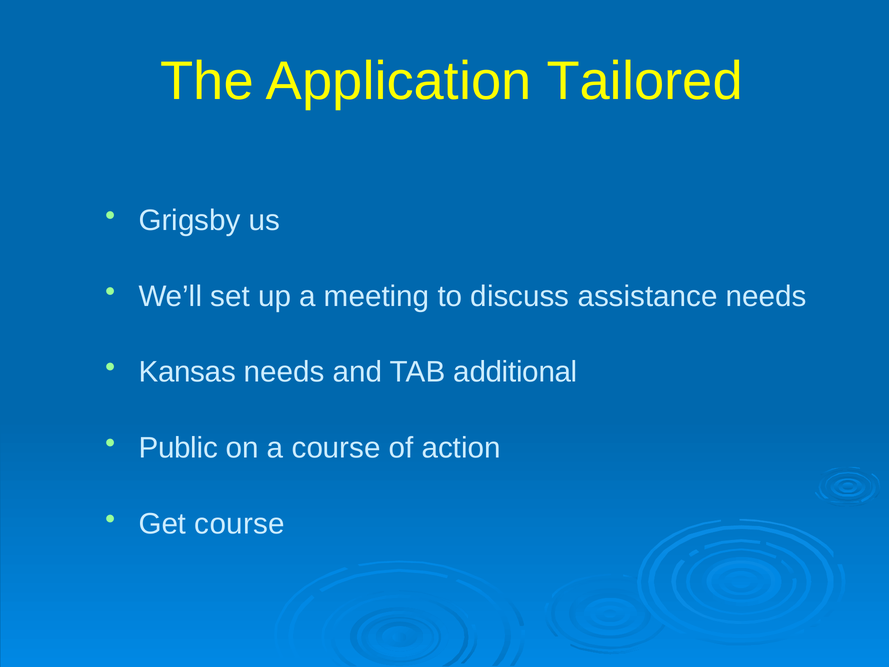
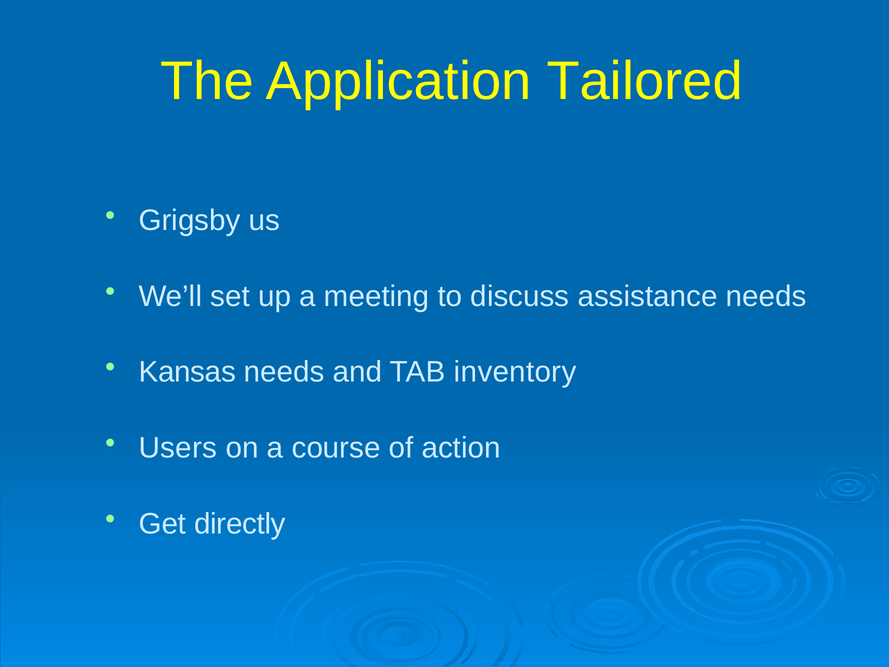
additional: additional -> inventory
Public: Public -> Users
Get course: course -> directly
